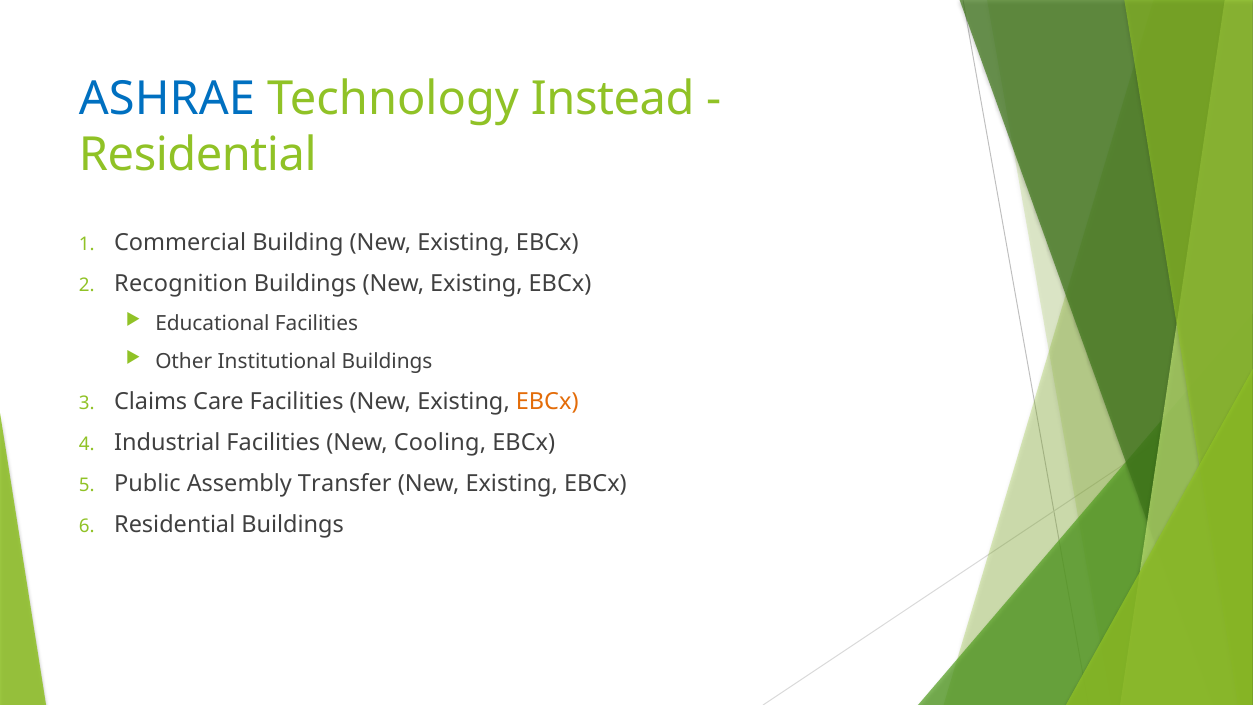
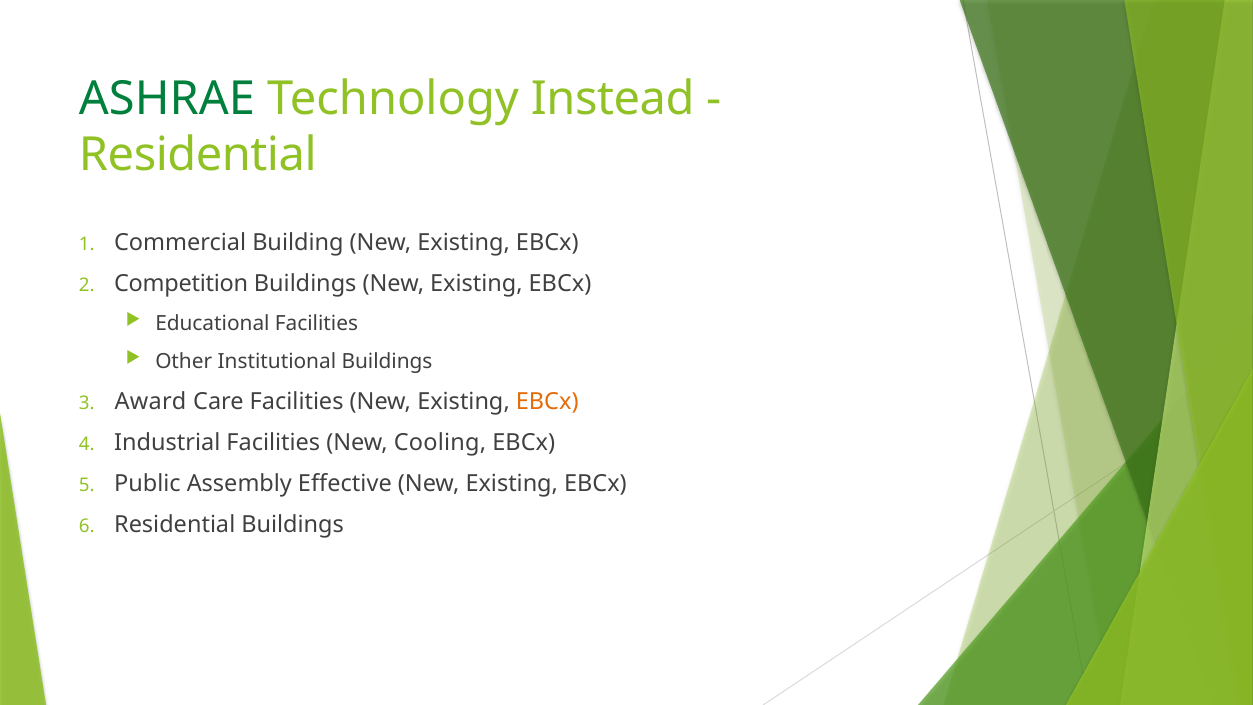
ASHRAE colour: blue -> green
Recognition: Recognition -> Competition
Claims: Claims -> Award
Transfer: Transfer -> Effective
